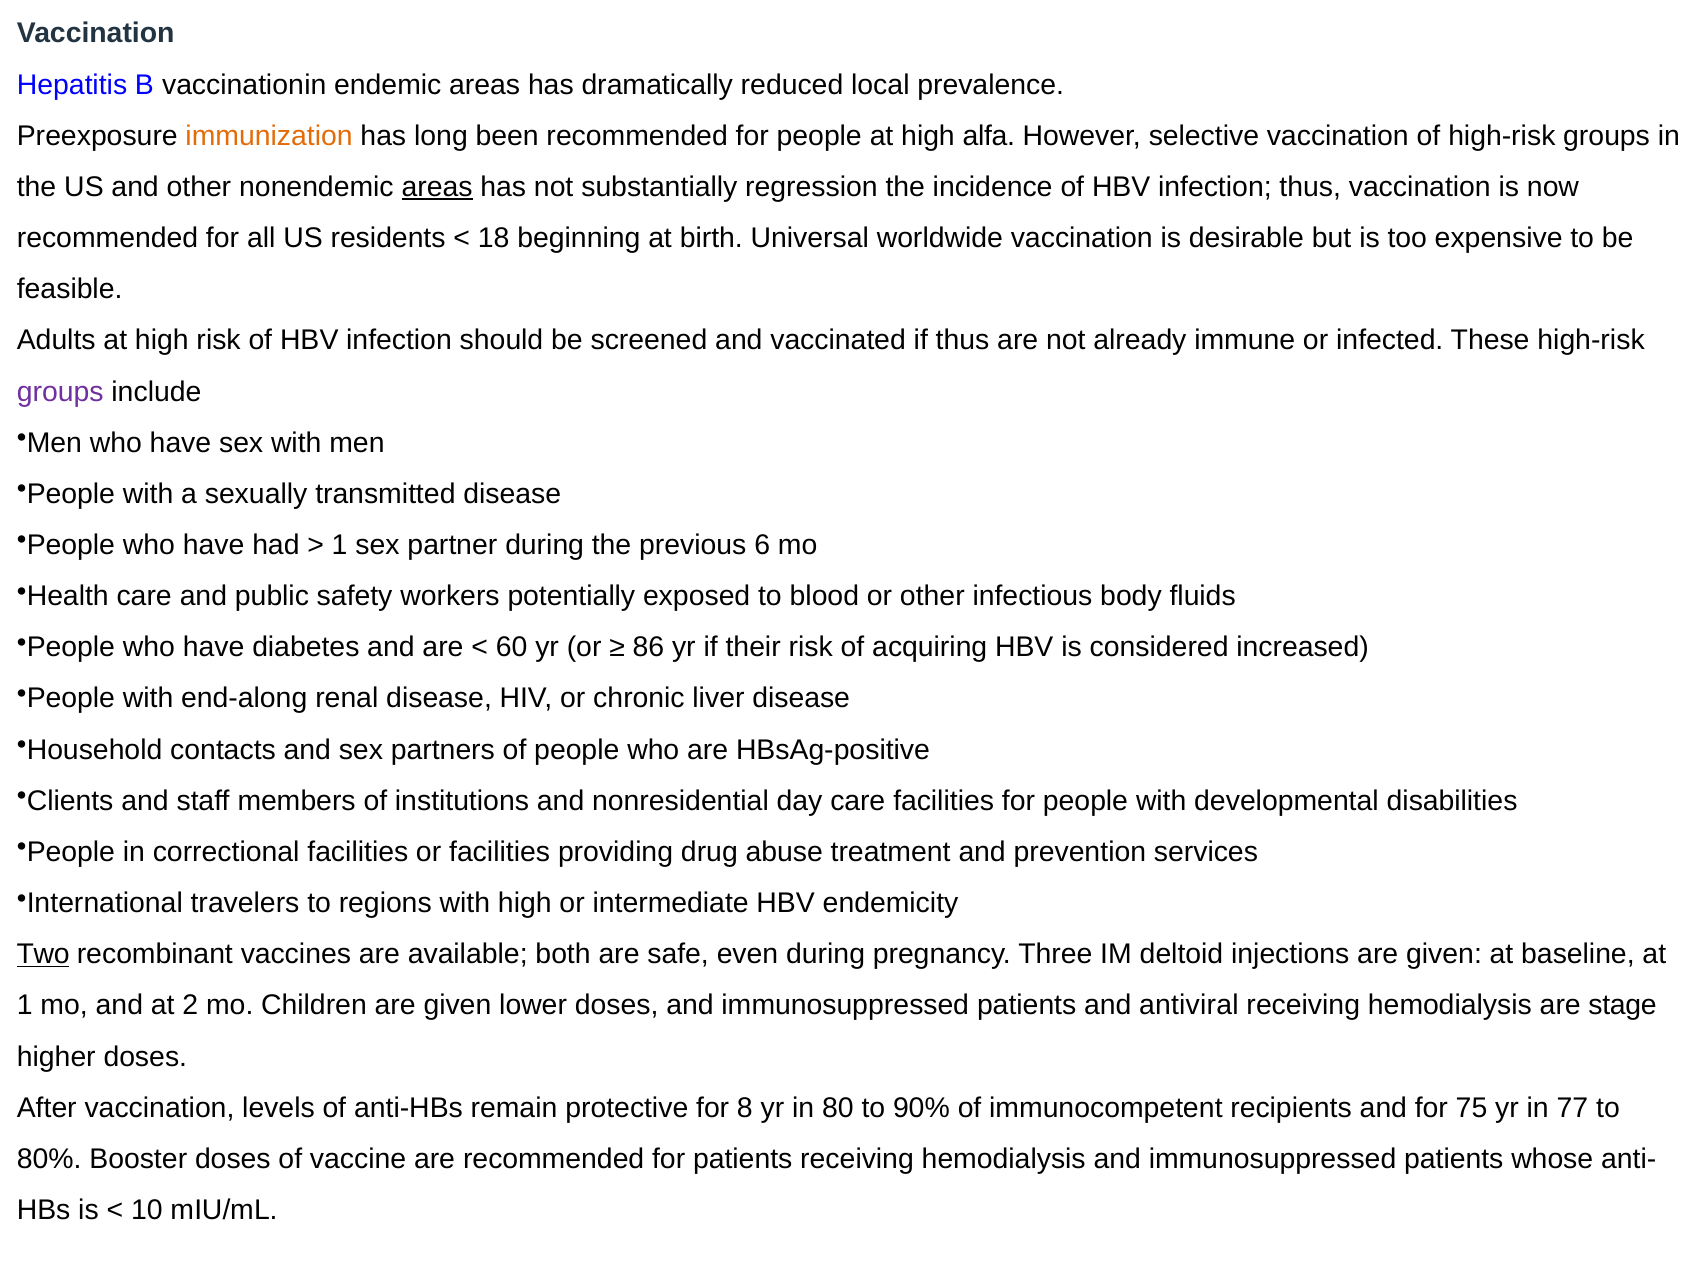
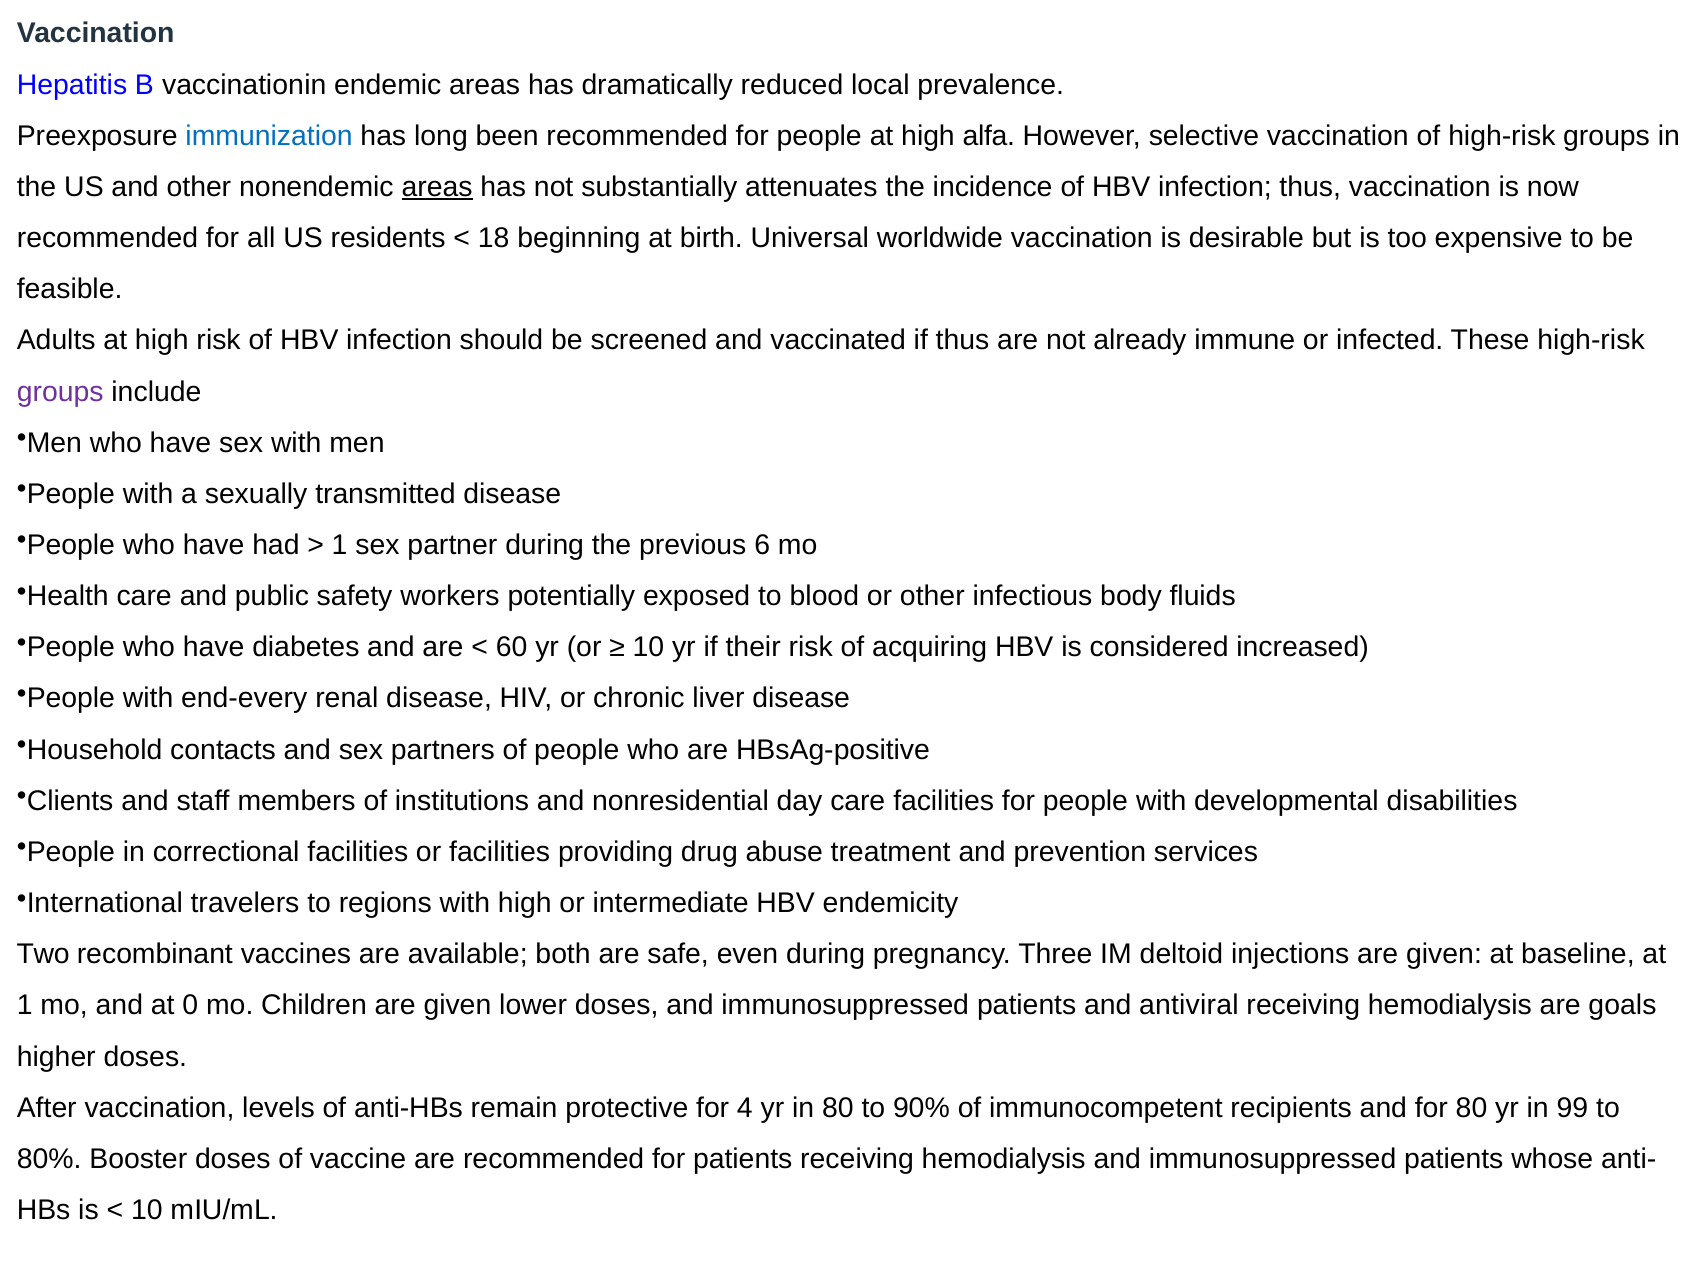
immunization colour: orange -> blue
regression: regression -> attenuates
86 at (648, 647): 86 -> 10
end-along: end-along -> end-every
Two underline: present -> none
2: 2 -> 0
stage: stage -> goals
8: 8 -> 4
for 75: 75 -> 80
77: 77 -> 99
